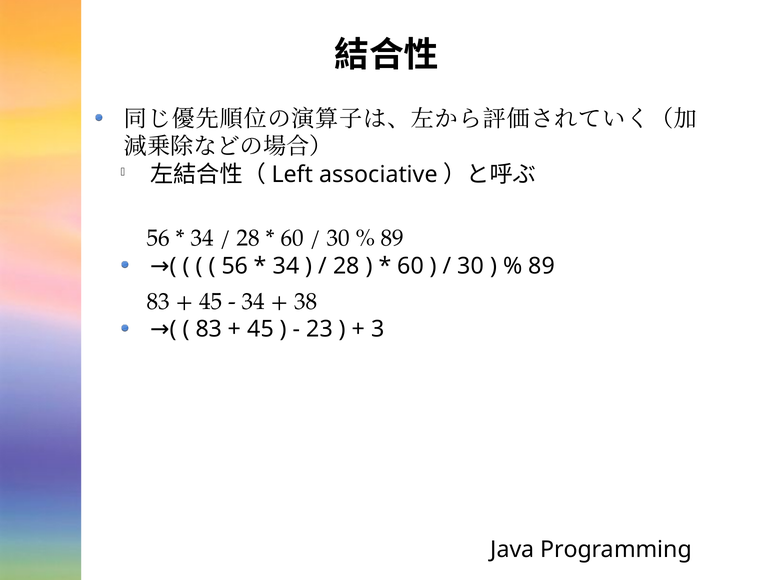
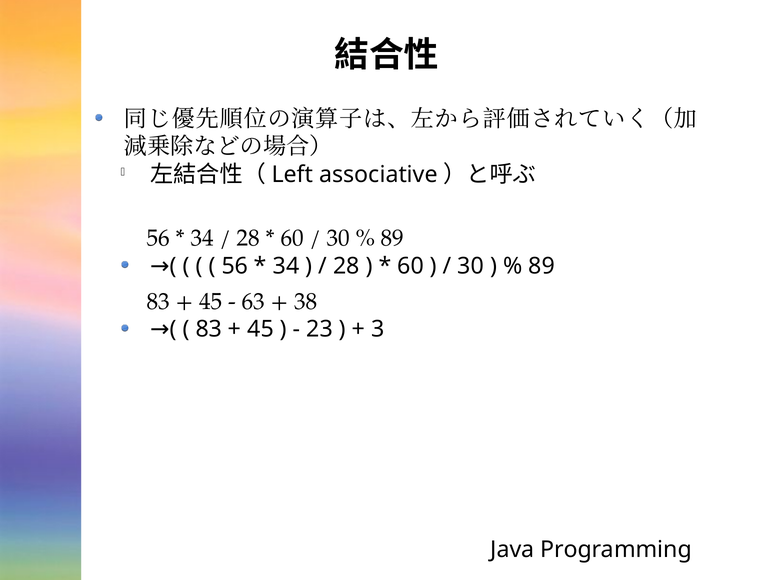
34 at (253, 301): 34 -> 63
